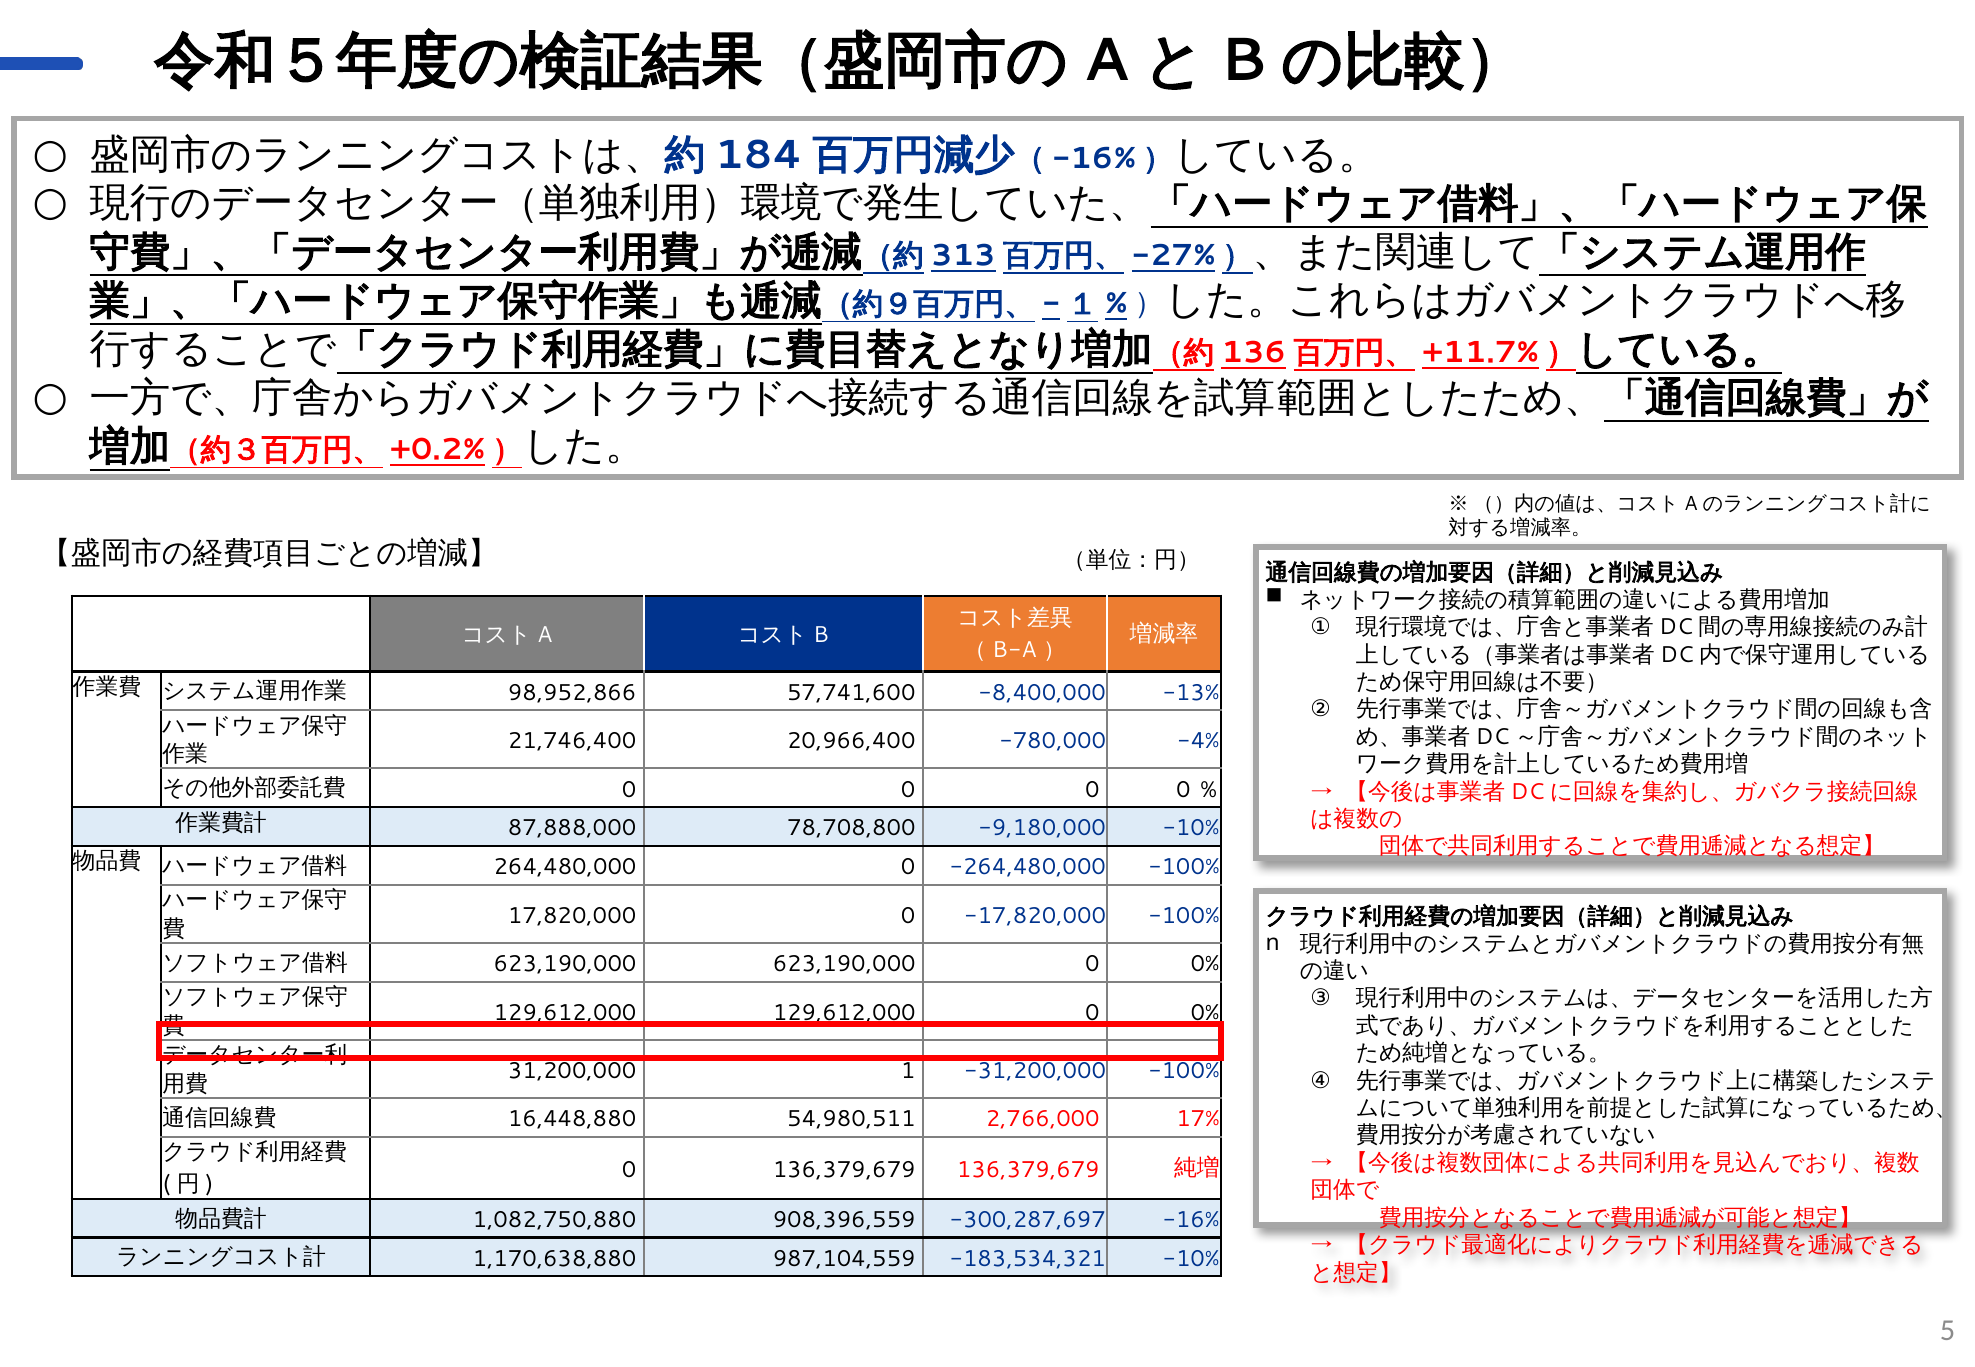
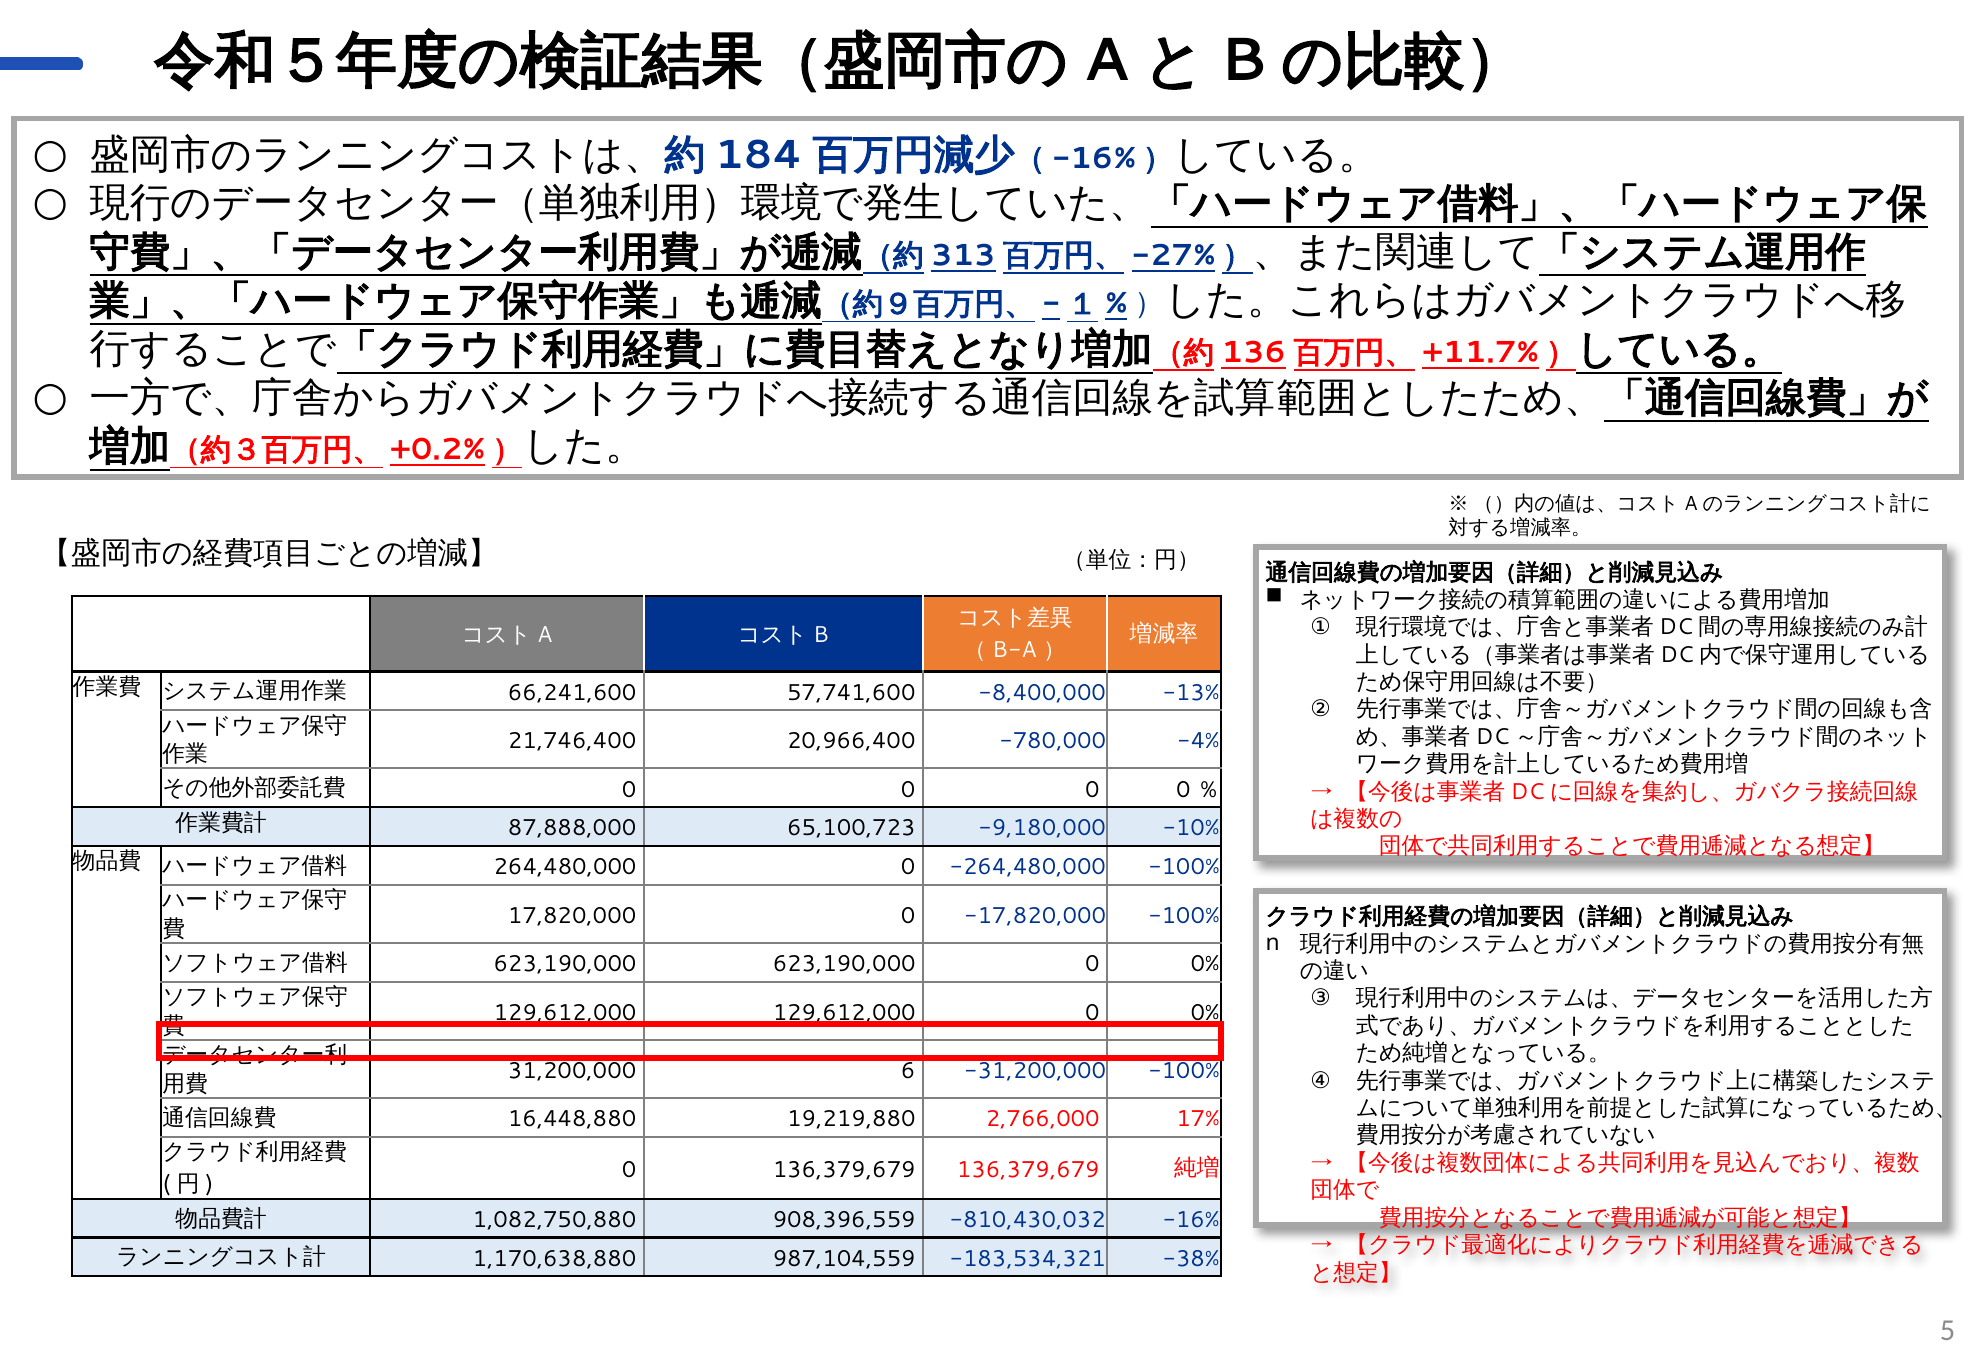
98,952,866: 98,952,866 -> 66,241,600
78,708,800: 78,708,800 -> 65,100,723
1: 1 -> 6
54,980,511: 54,980,511 -> 19,219,880
-300,287,697: -300,287,697 -> -810,430,032
-183,534,321 -10%: -10% -> -38%
